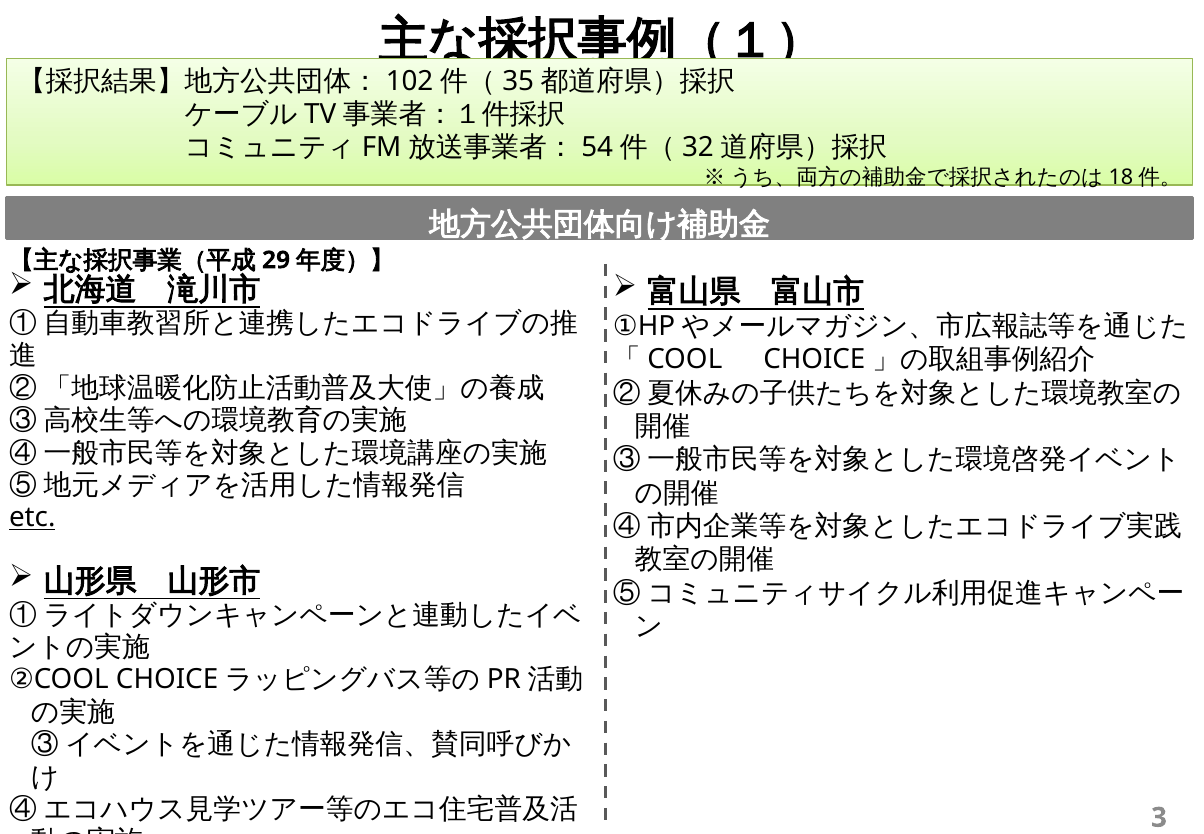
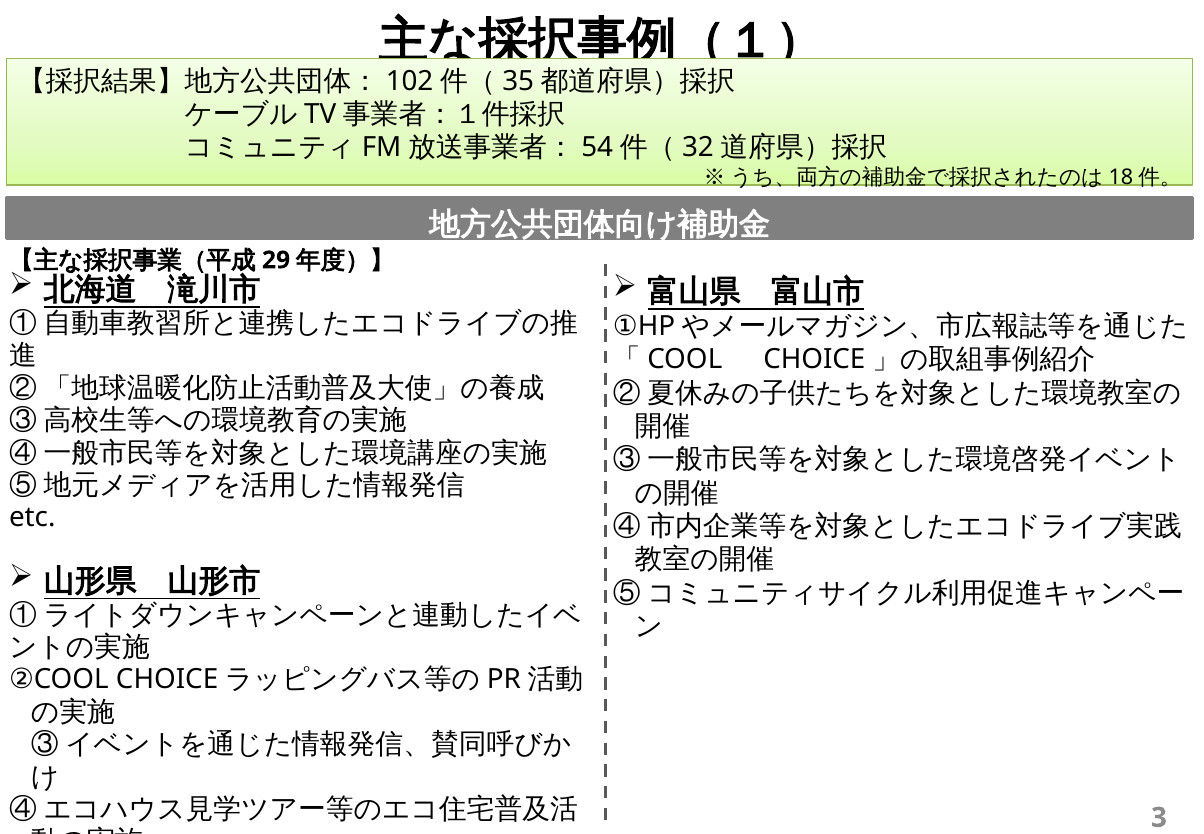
etc at (32, 518) underline: present -> none
